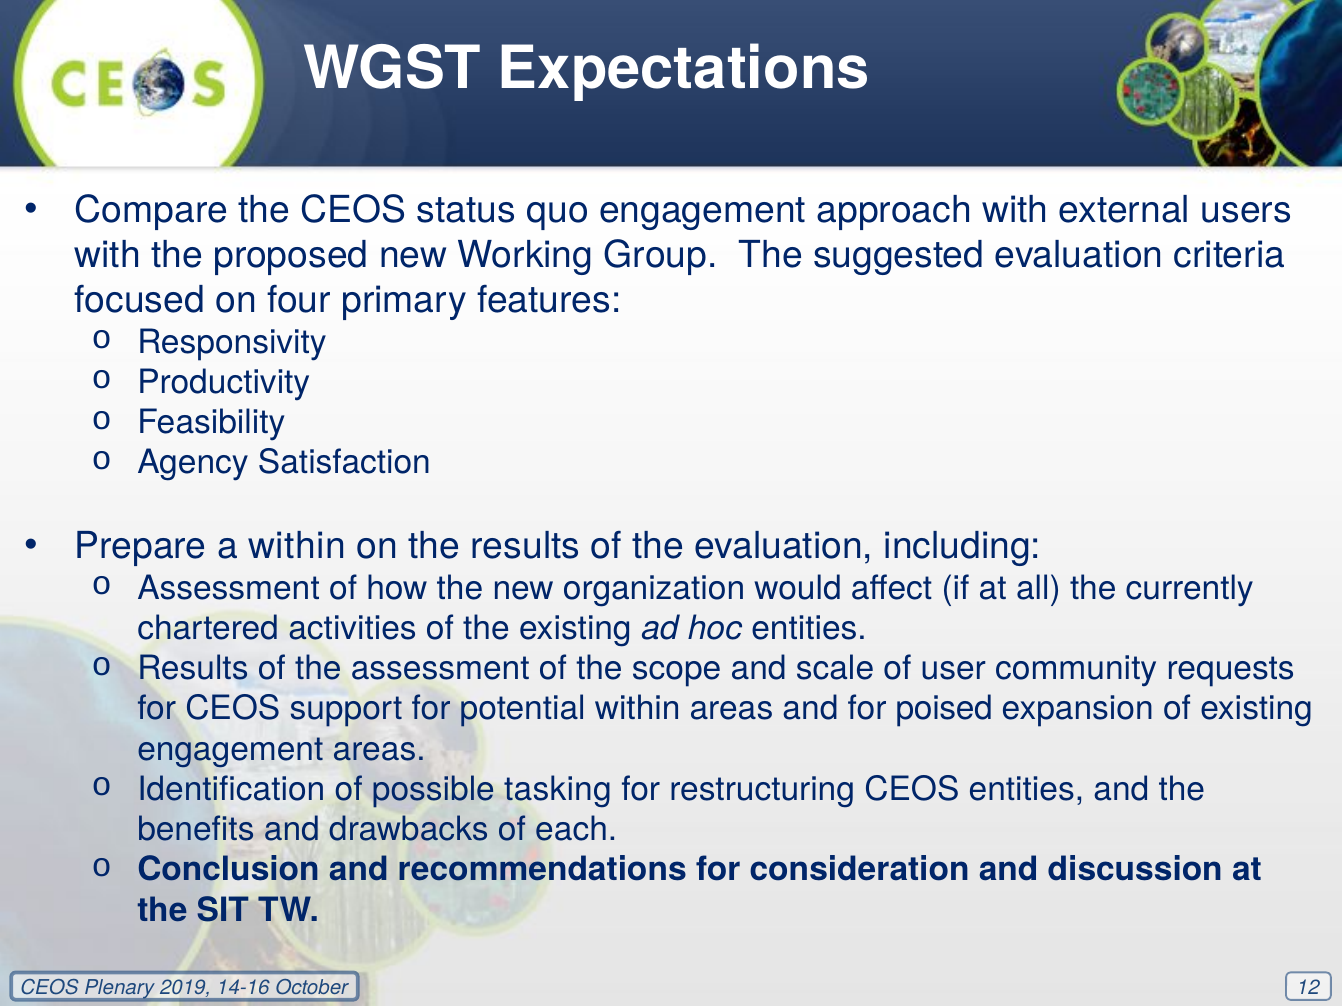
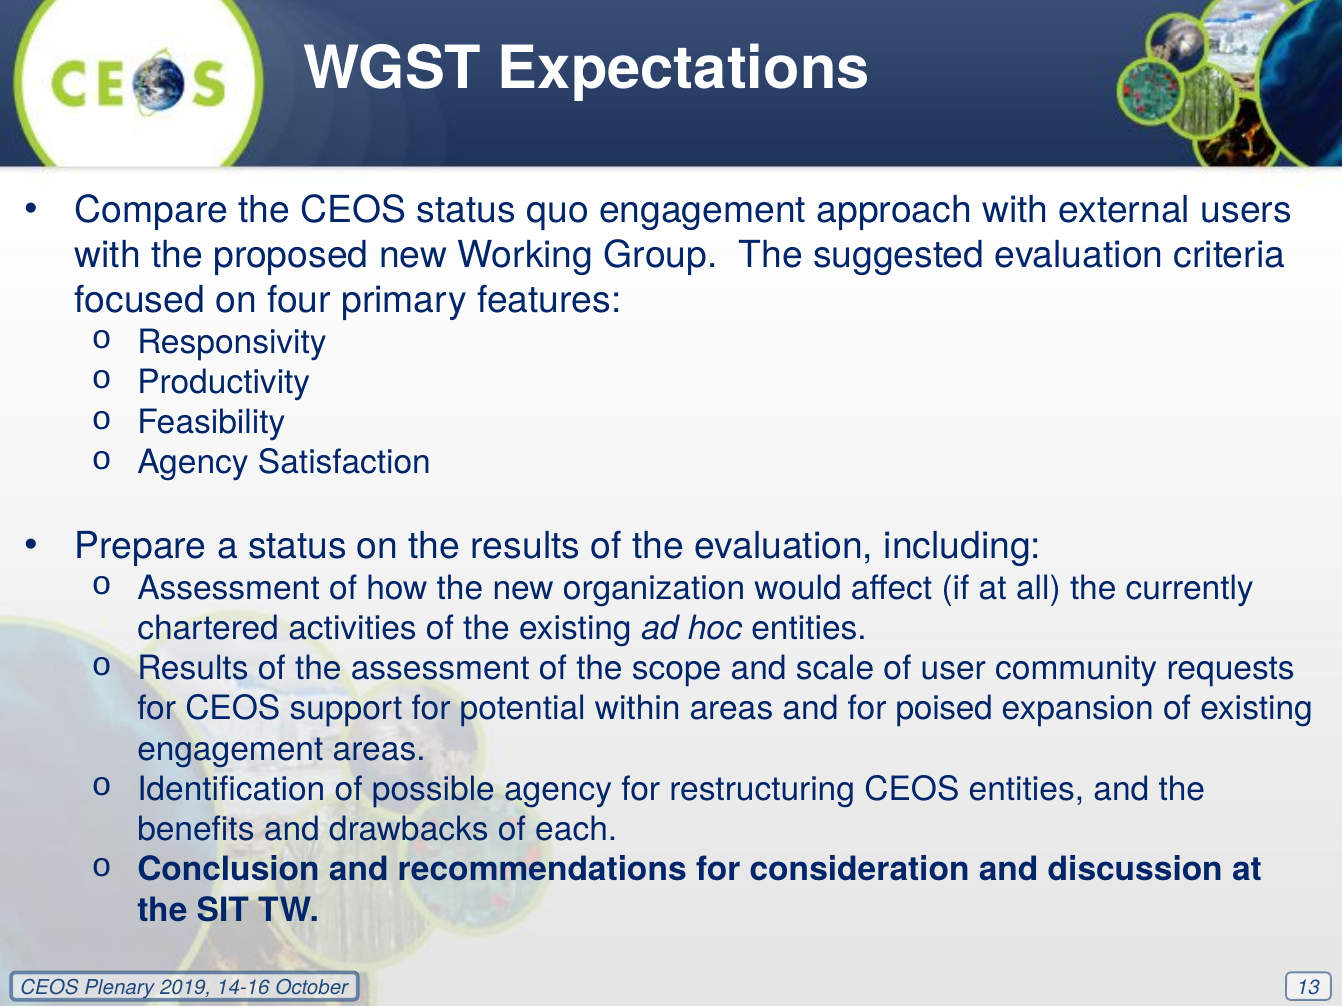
a within: within -> status
possible tasking: tasking -> agency
12: 12 -> 13
